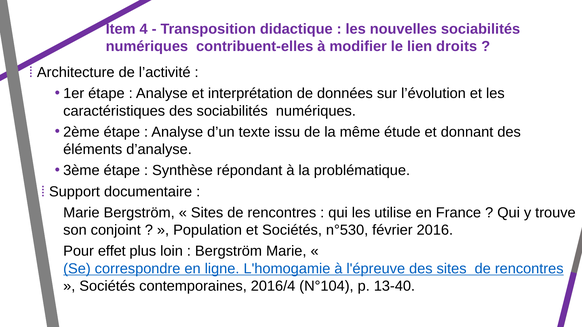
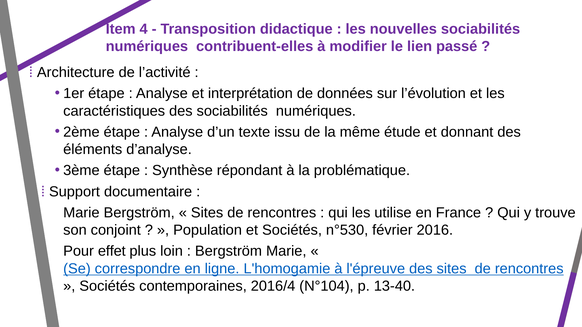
droits: droits -> passé
